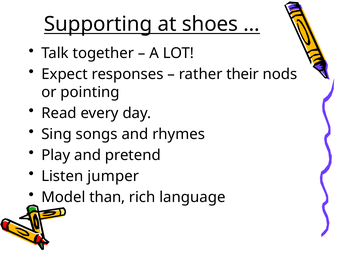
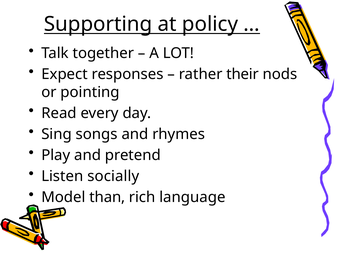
shoes: shoes -> policy
jumper: jumper -> socially
